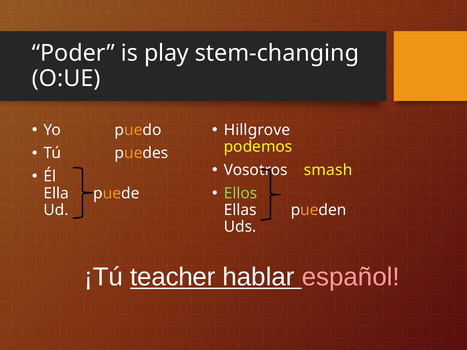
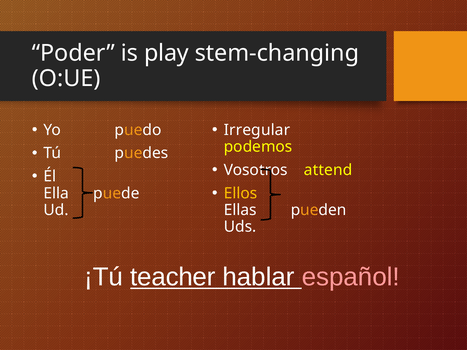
Hillgrove: Hillgrove -> Irregular
smash: smash -> attend
Ellos colour: light green -> yellow
